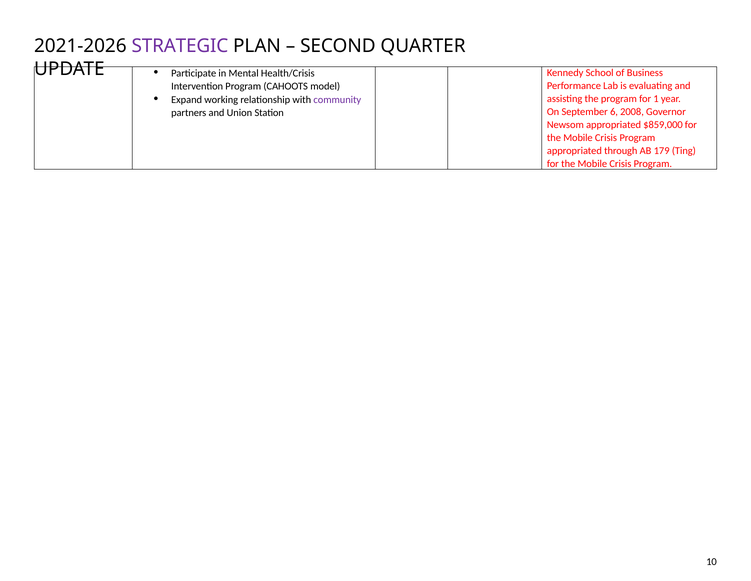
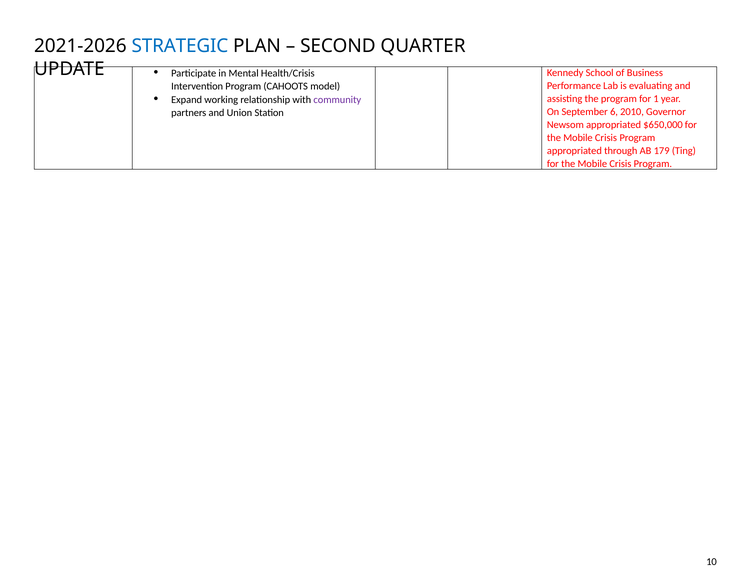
STRATEGIC colour: purple -> blue
2008: 2008 -> 2010
$859,000: $859,000 -> $650,000
